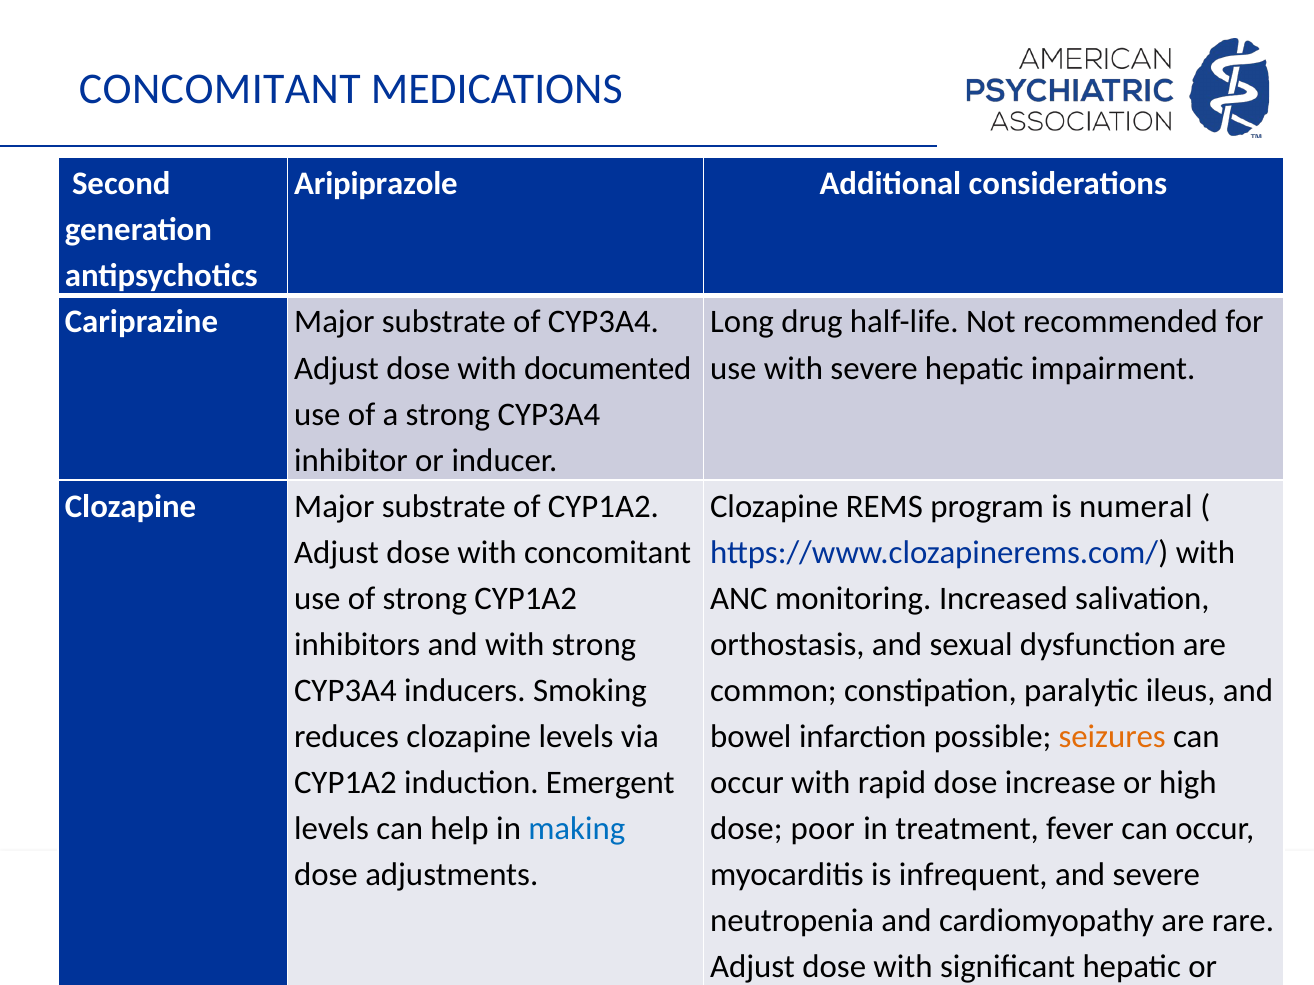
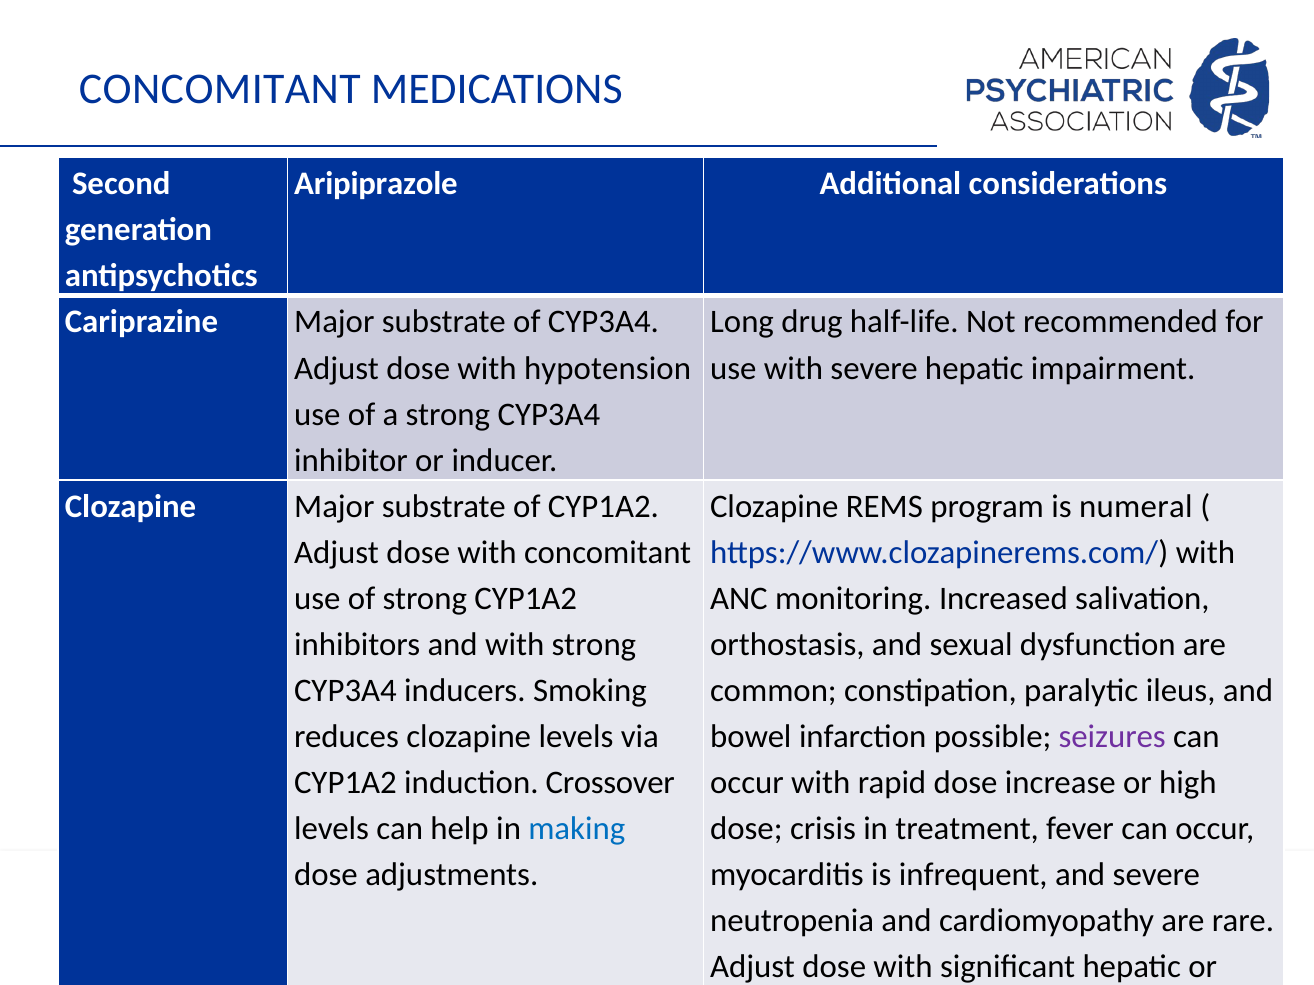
documented: documented -> hypotension
seizures colour: orange -> purple
Emergent: Emergent -> Crossover
poor: poor -> crisis
